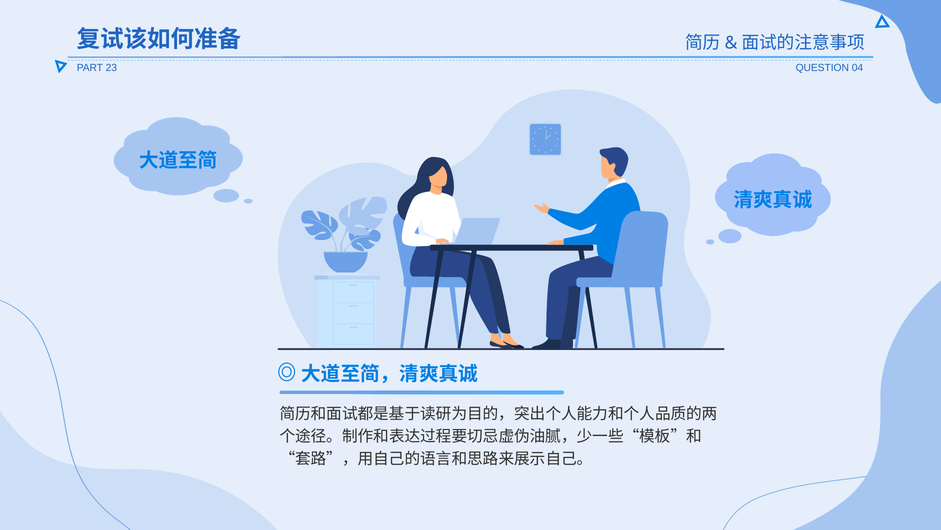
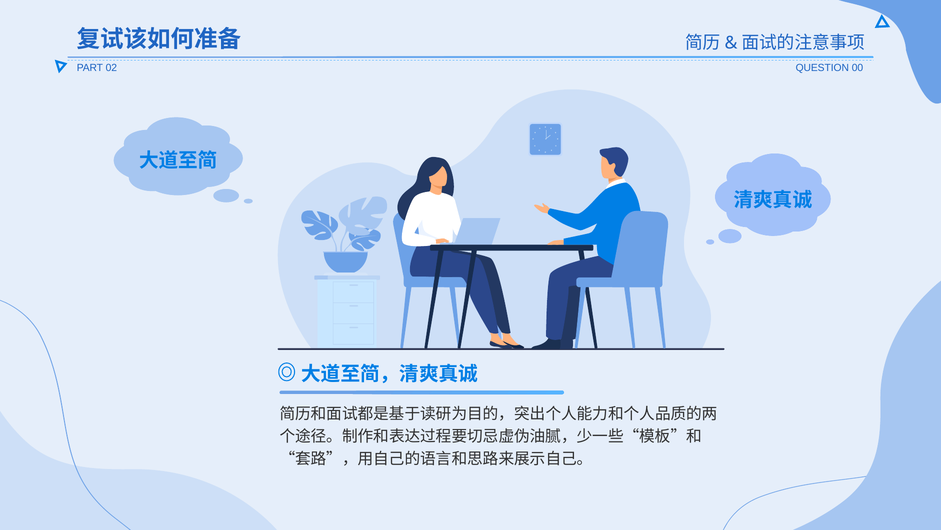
23: 23 -> 02
04: 04 -> 00
